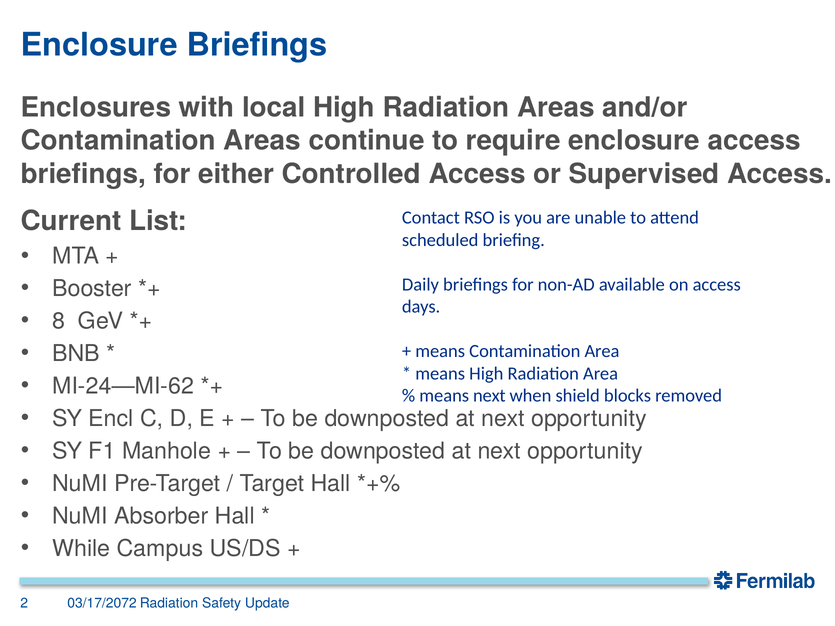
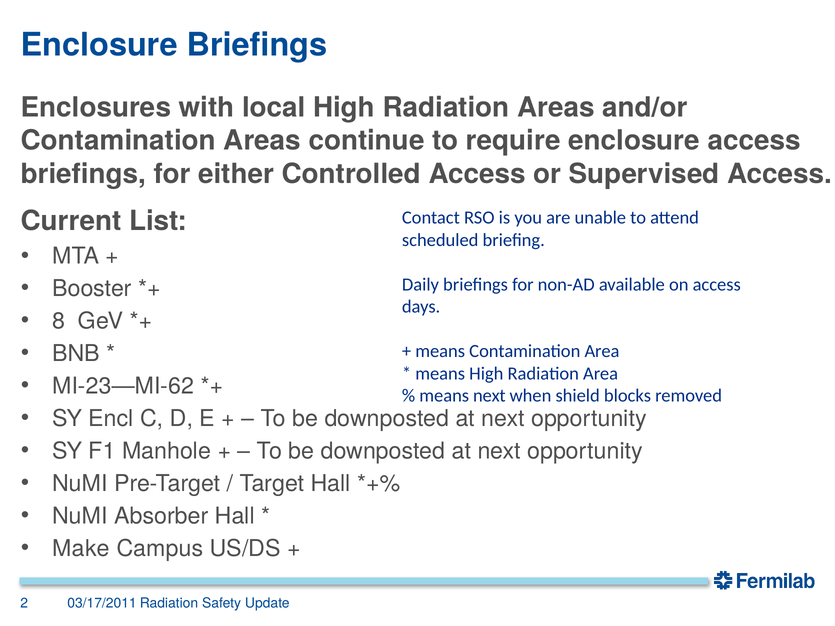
MI-24—MI-62: MI-24—MI-62 -> MI-23—MI-62
While: While -> Make
03/17/2072: 03/17/2072 -> 03/17/2011
